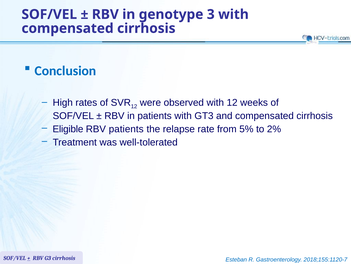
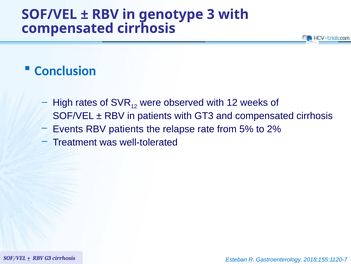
Eligible: Eligible -> Events
